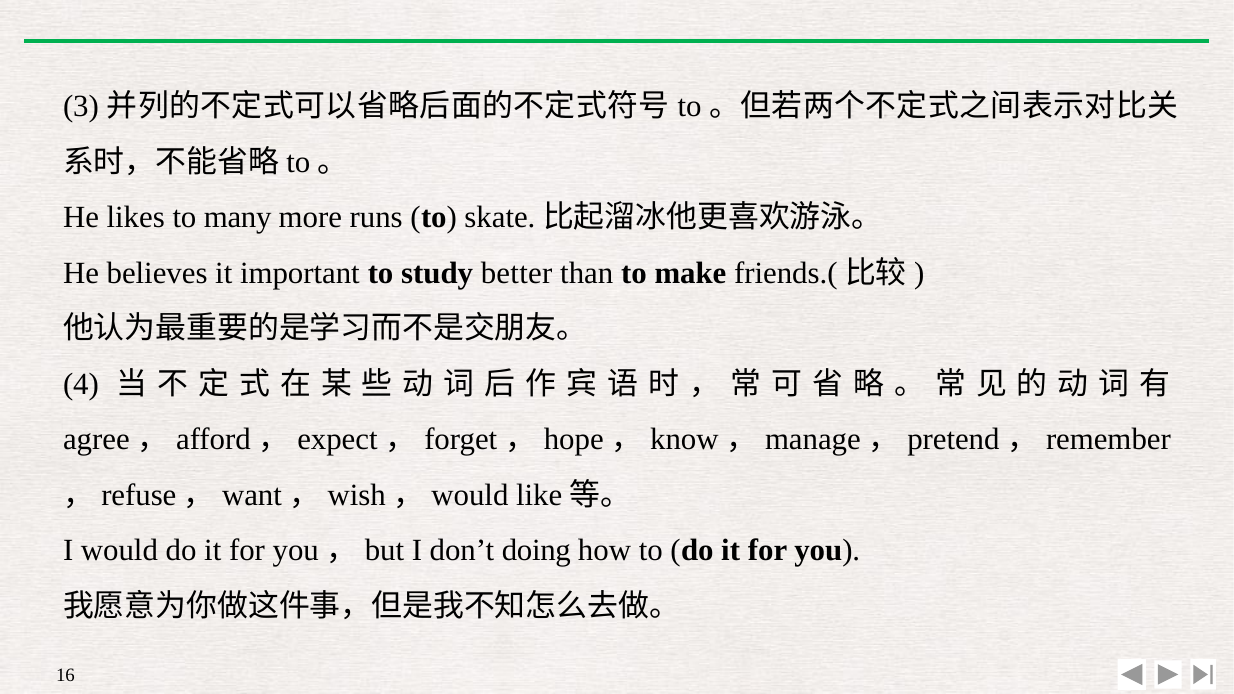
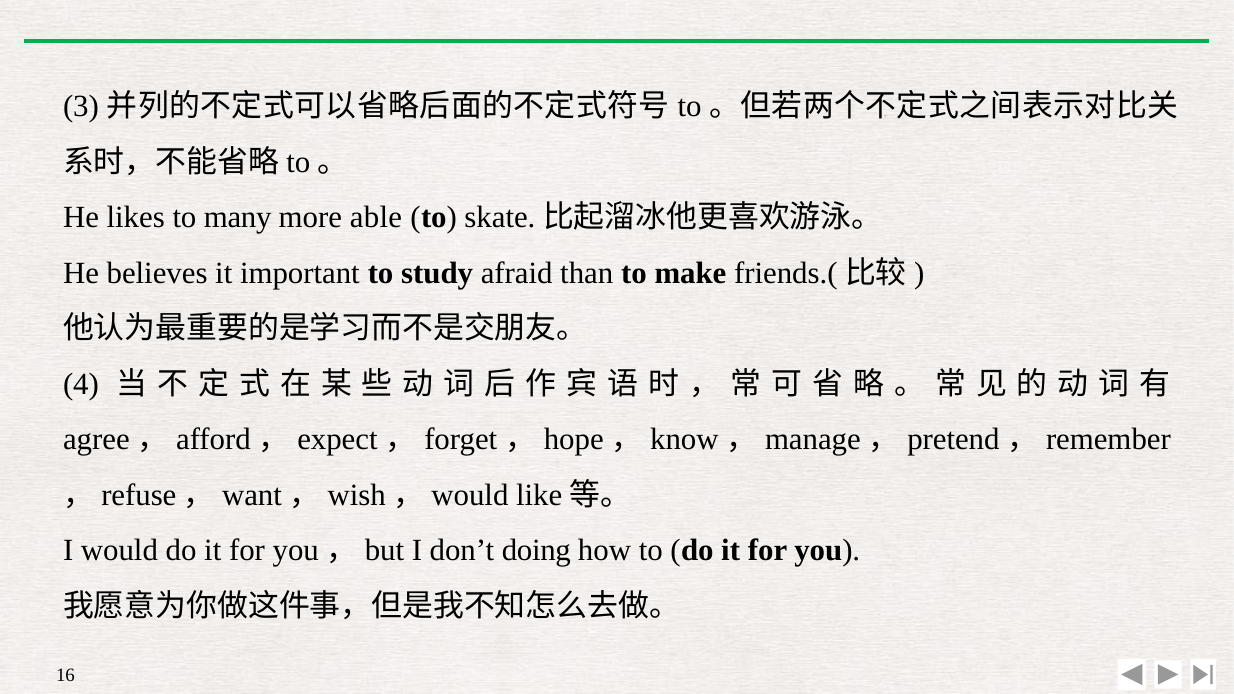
runs: runs -> able
better: better -> afraid
